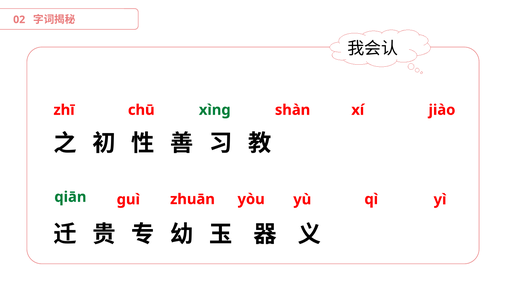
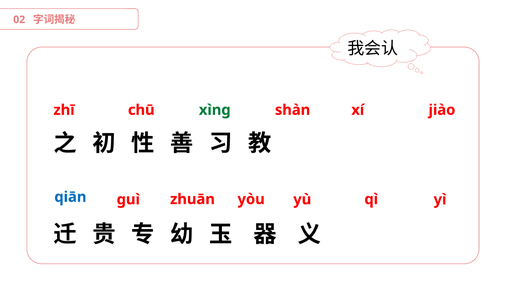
qiān colour: green -> blue
